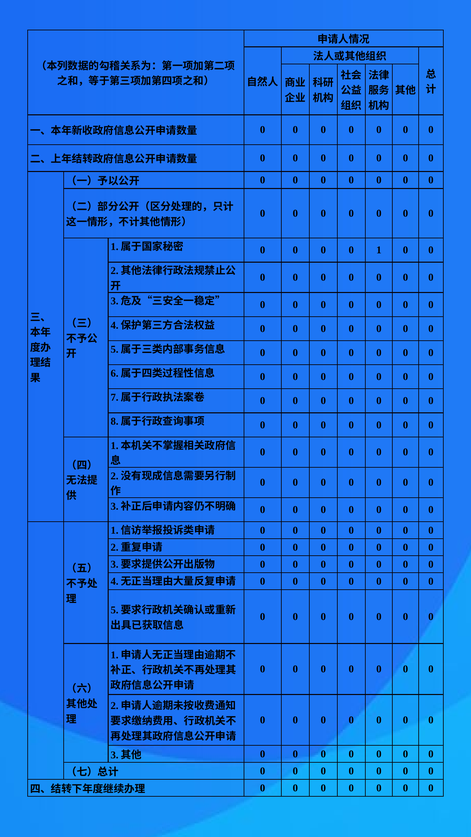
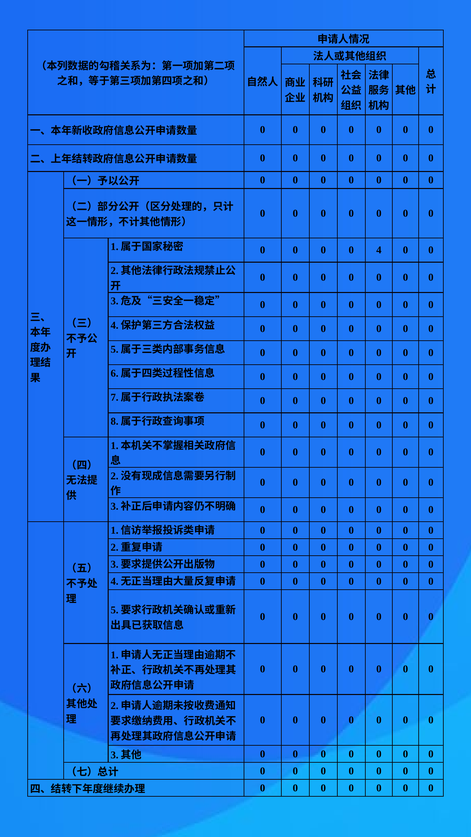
1: 1 -> 4
